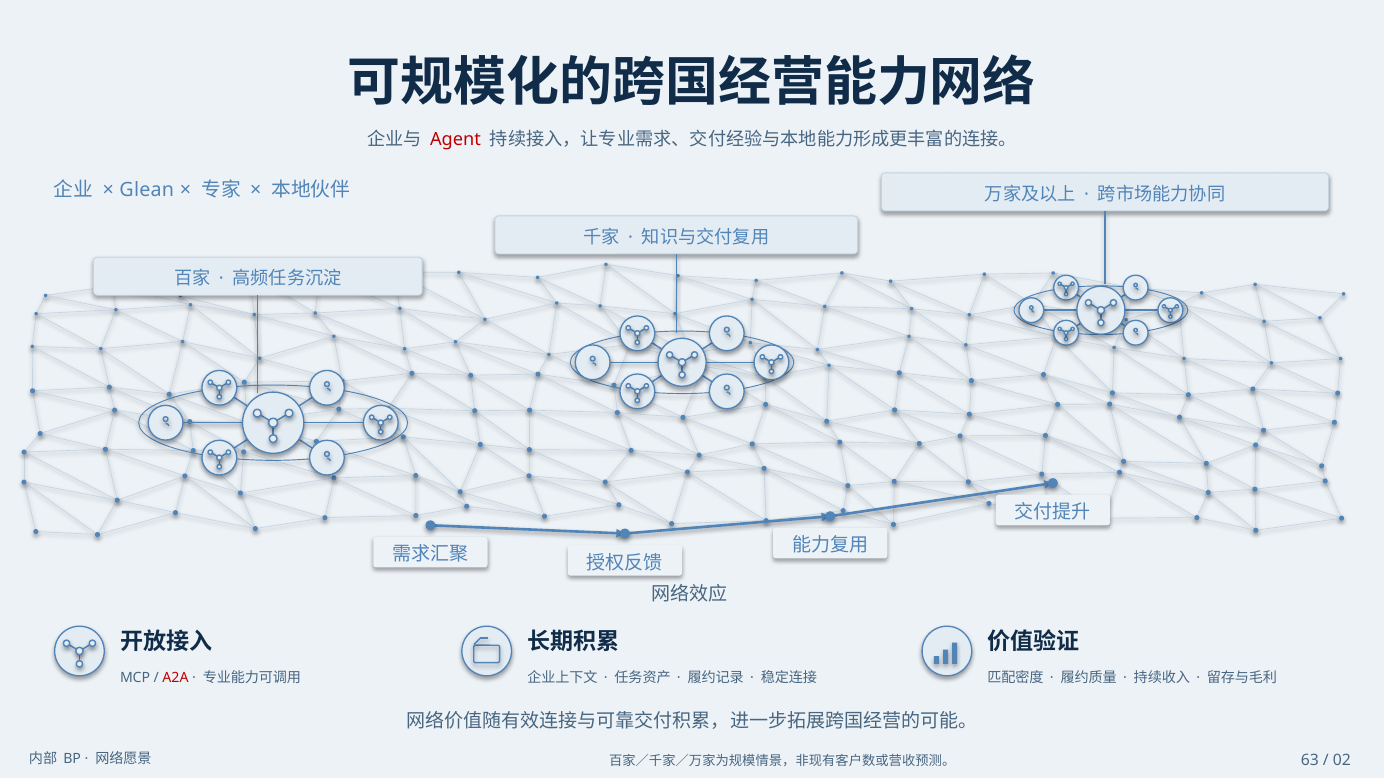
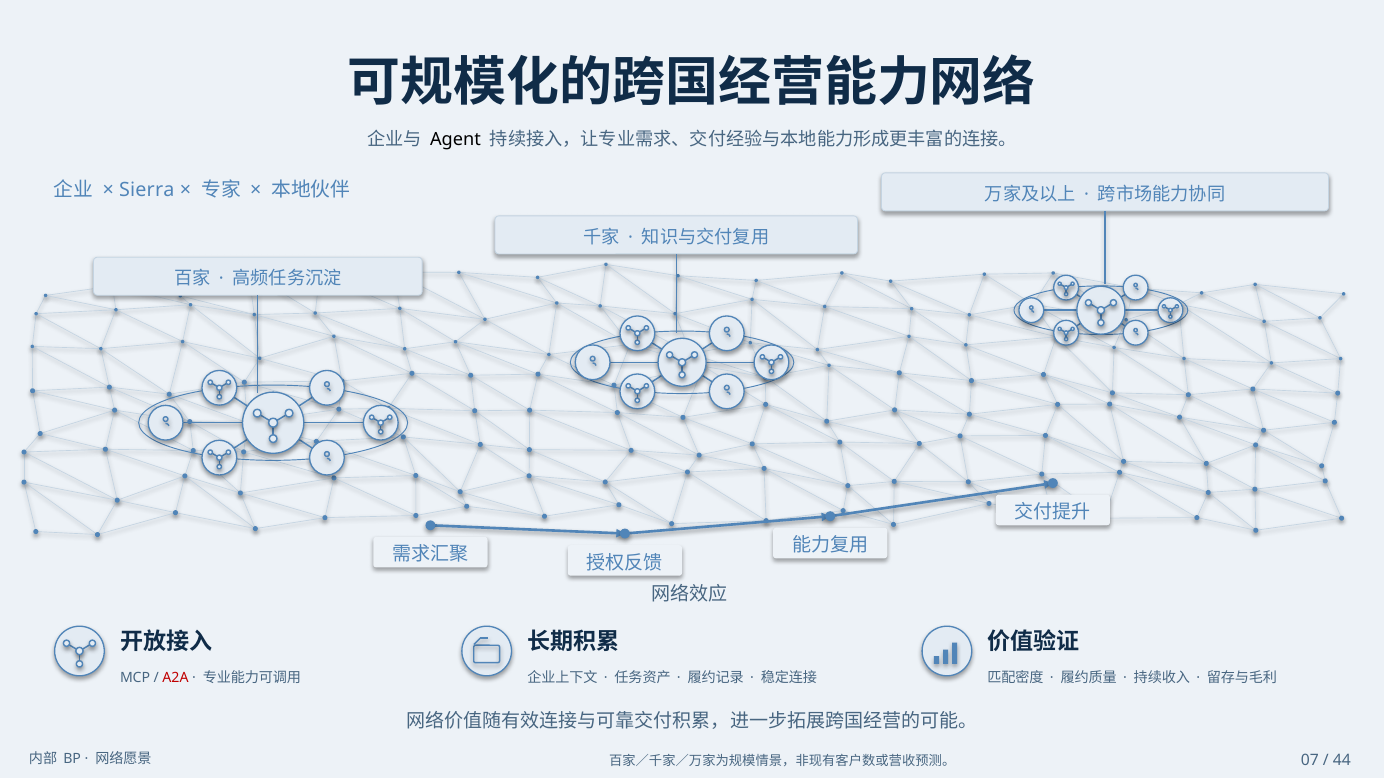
Agent colour: red -> black
Glean: Glean -> Sierra
63: 63 -> 07
02: 02 -> 44
